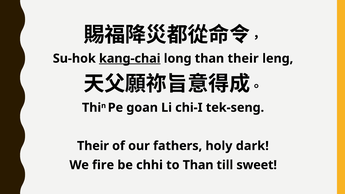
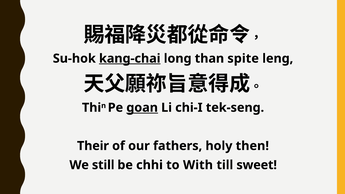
than their: their -> spite
goan underline: none -> present
dark: dark -> then
fire: fire -> still
to Than: Than -> With
